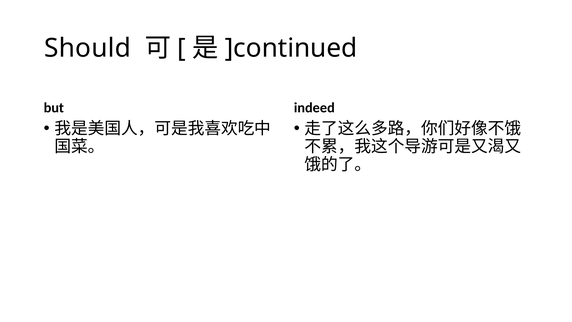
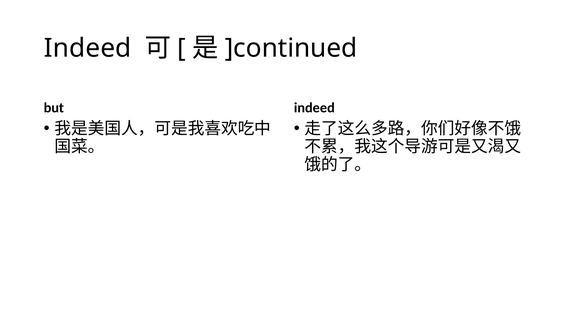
Should at (88, 48): Should -> Indeed
